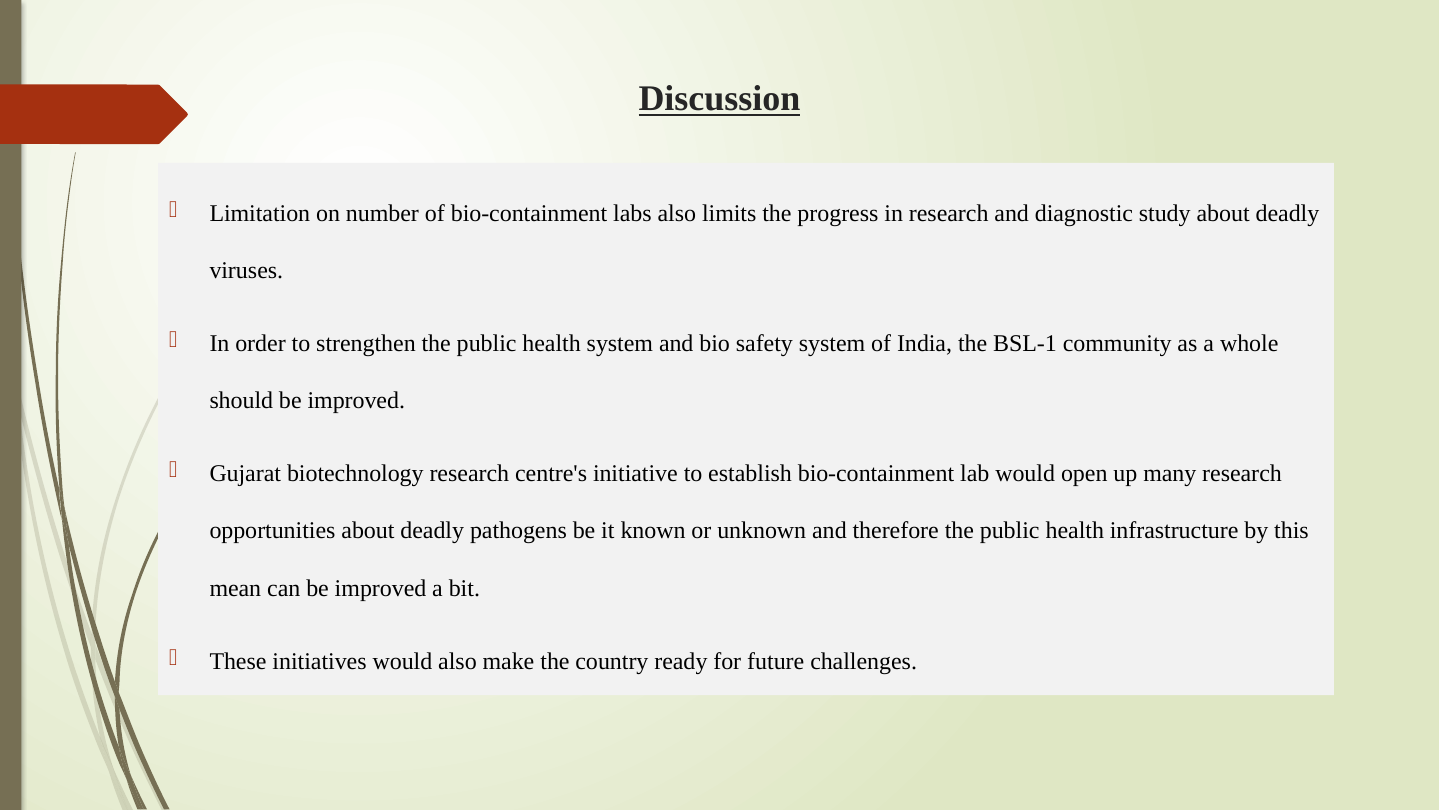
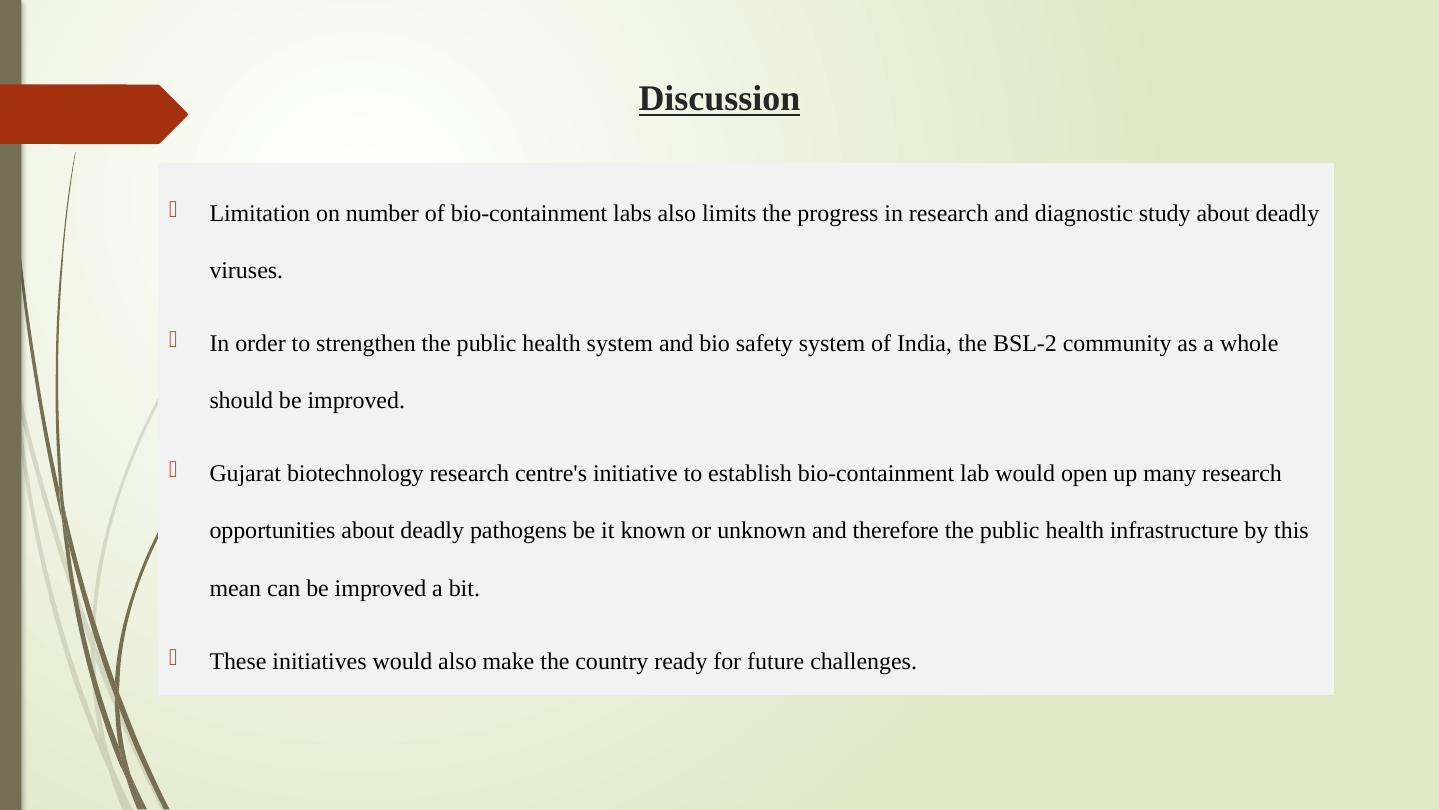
BSL-1: BSL-1 -> BSL-2
